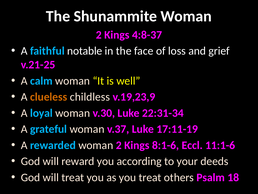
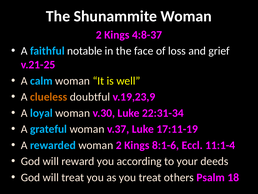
childless: childless -> doubtful
11:1-6: 11:1-6 -> 11:1-4
